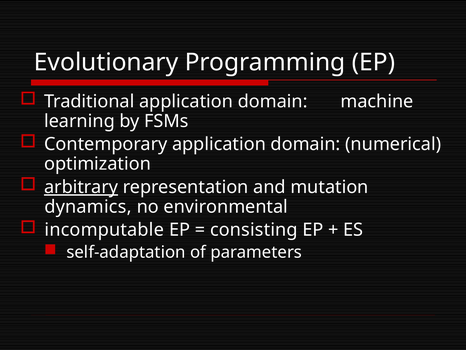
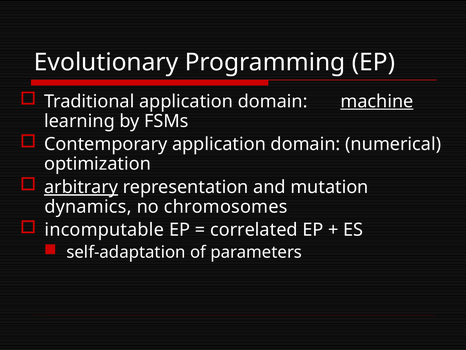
machine underline: none -> present
environmental: environmental -> chromosomes
consisting: consisting -> correlated
